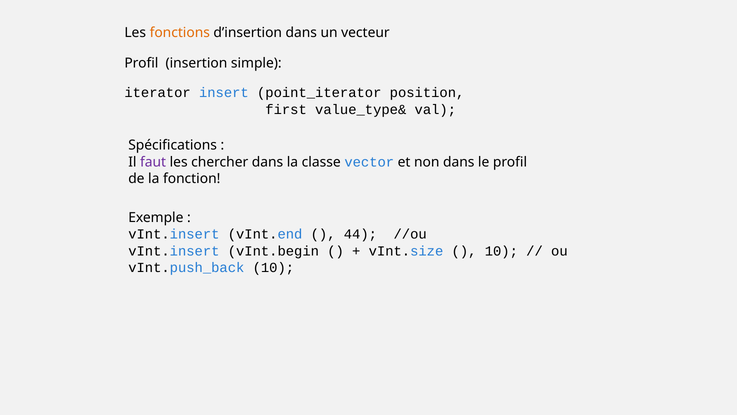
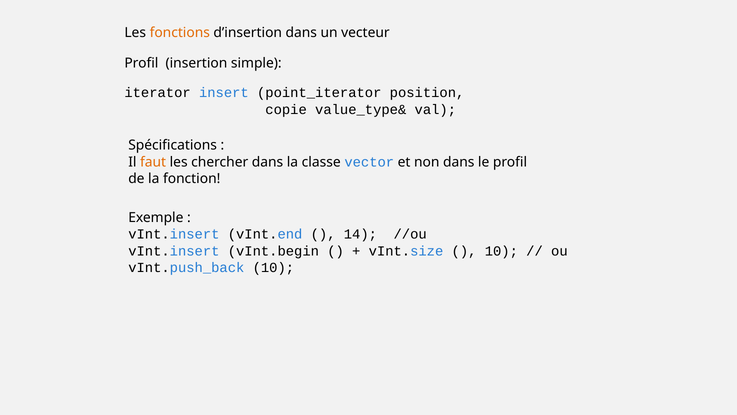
first: first -> copie
faut colour: purple -> orange
44: 44 -> 14
